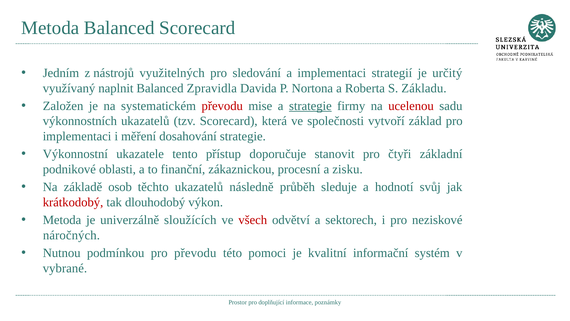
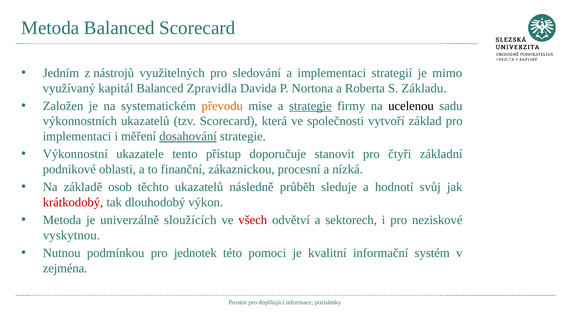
určitý: určitý -> mimo
naplnit: naplnit -> kapitál
převodu at (222, 106) colour: red -> orange
ucelenou colour: red -> black
dosahování underline: none -> present
zisku: zisku -> nízká
náročných: náročných -> vyskytnou
pro převodu: převodu -> jednotek
vybrané: vybrané -> zejména
